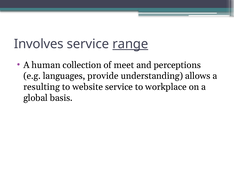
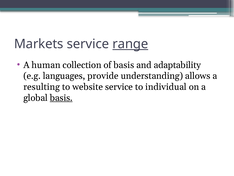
Involves: Involves -> Markets
of meet: meet -> basis
perceptions: perceptions -> adaptability
workplace: workplace -> individual
basis at (61, 98) underline: none -> present
